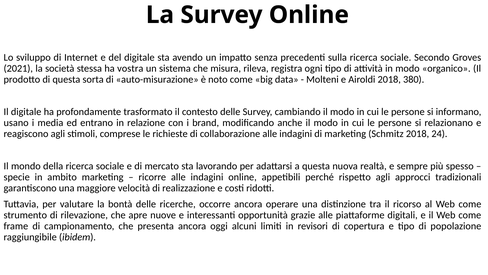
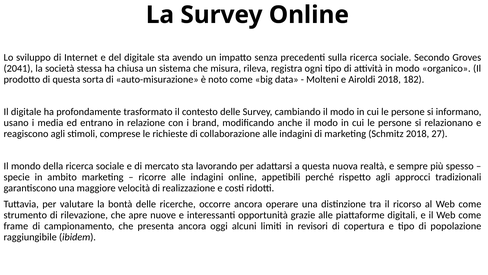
2021: 2021 -> 2041
vostra: vostra -> chiusa
380: 380 -> 182
24: 24 -> 27
